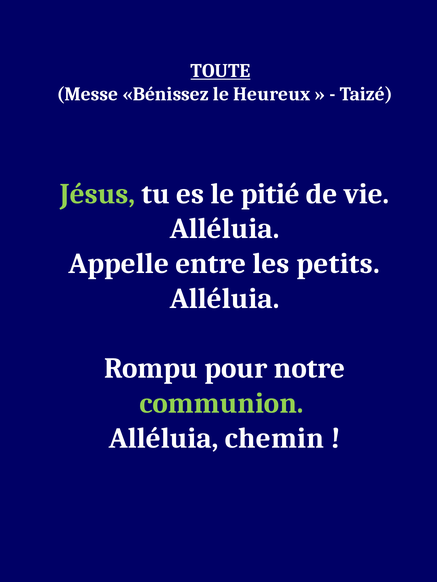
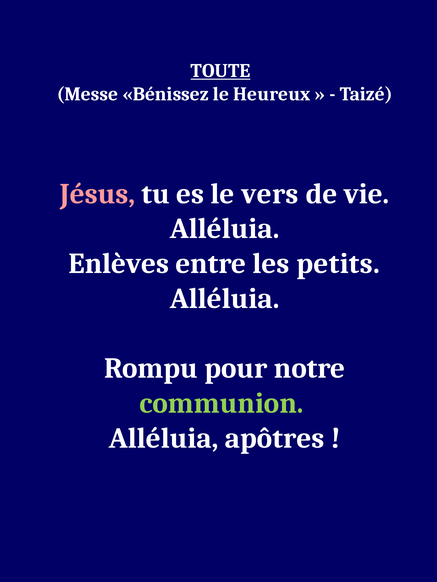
Jésus colour: light green -> pink
pitié: pitié -> vers
Appelle: Appelle -> Enlèves
chemin: chemin -> apôtres
